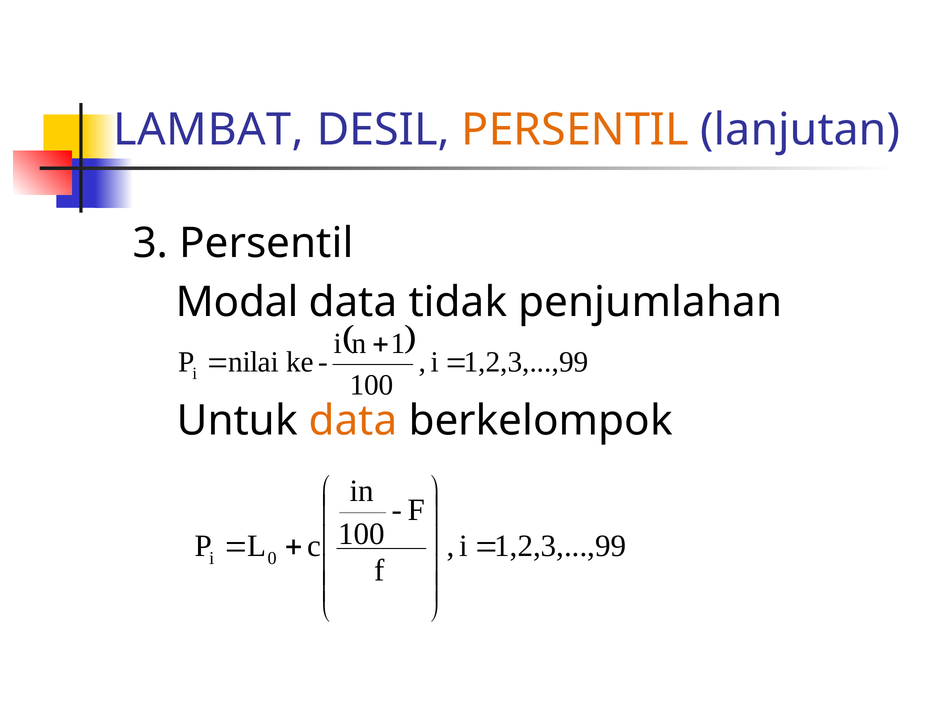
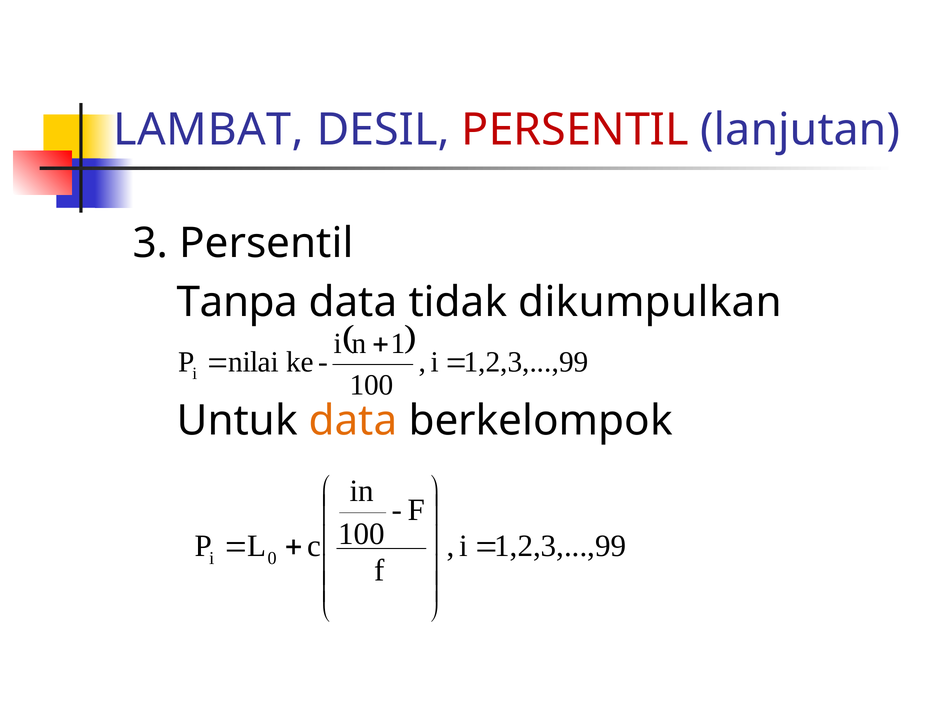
PERSENTIL at (575, 130) colour: orange -> red
Modal: Modal -> Tanpa
penjumlahan: penjumlahan -> dikumpulkan
